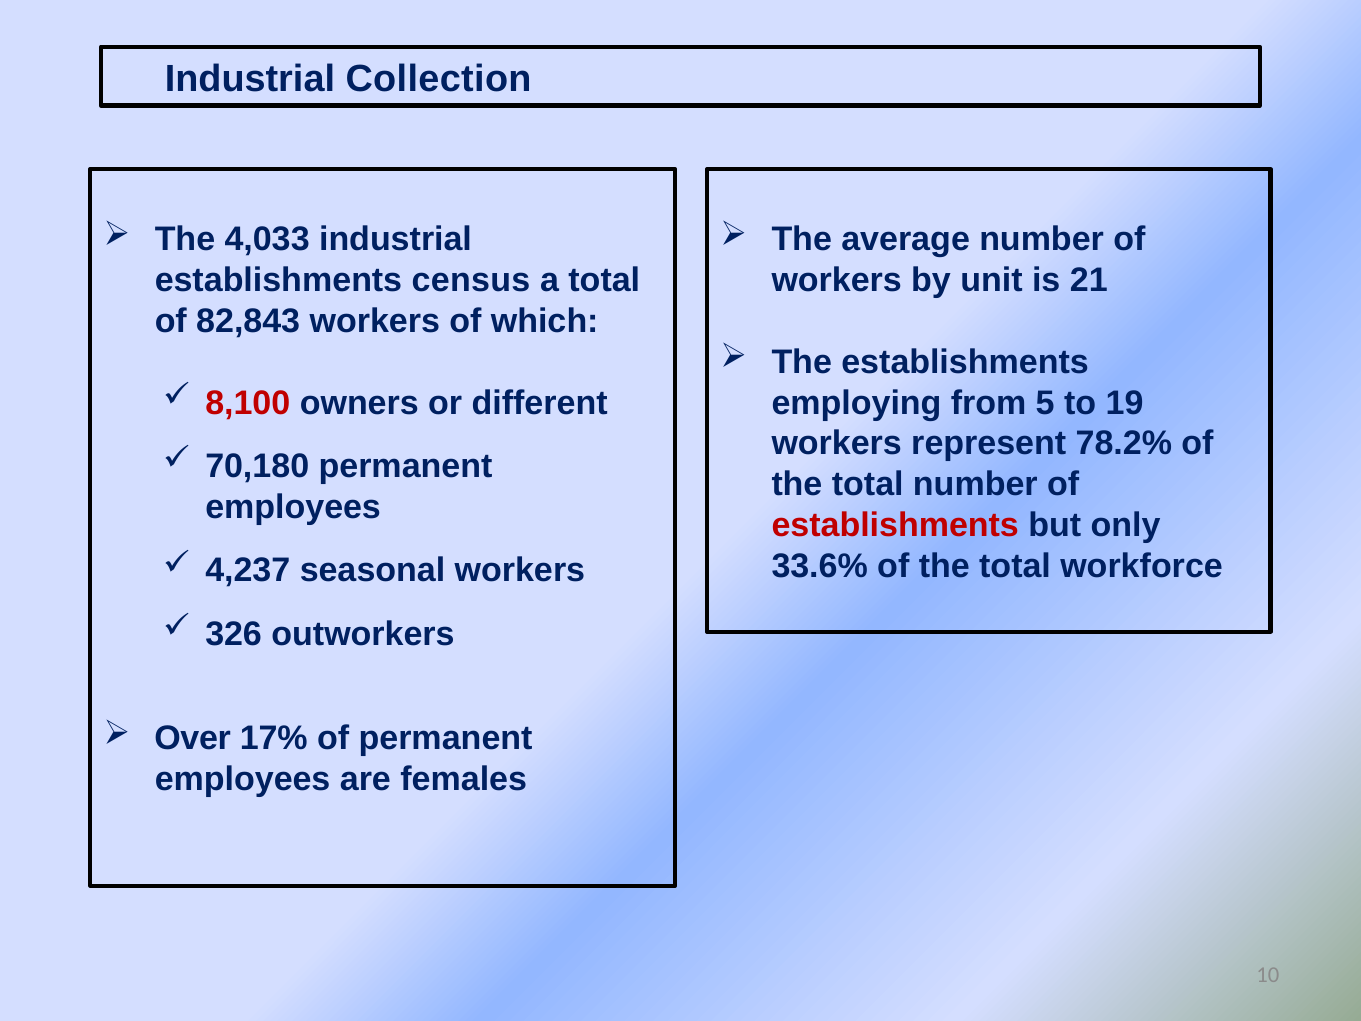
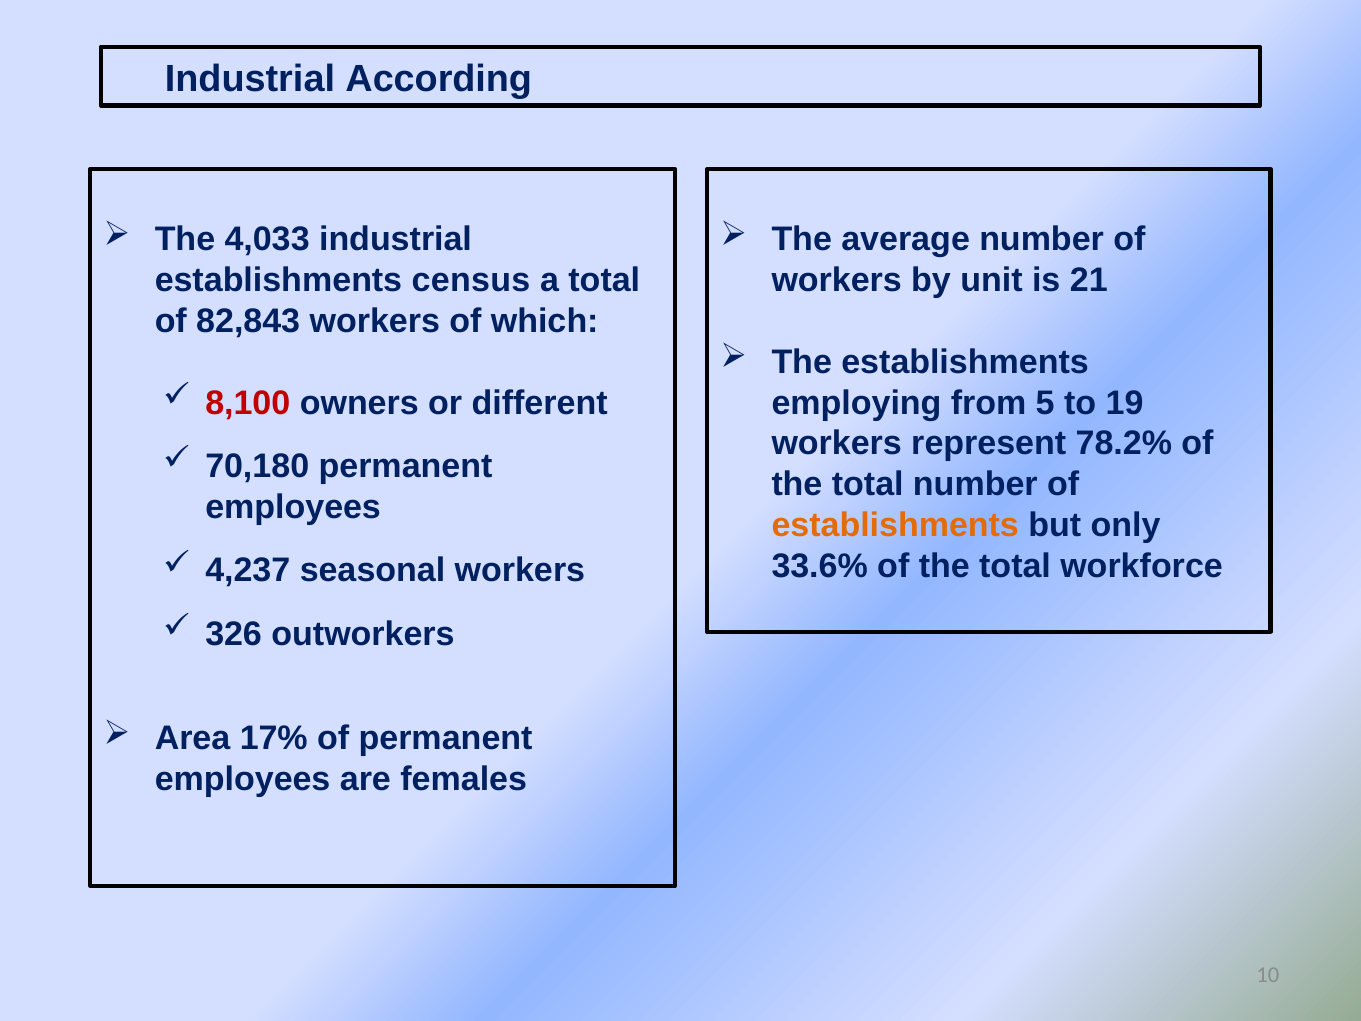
Collection: Collection -> According
establishments at (895, 525) colour: red -> orange
Over: Over -> Area
